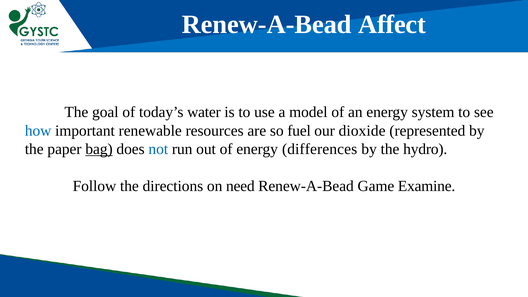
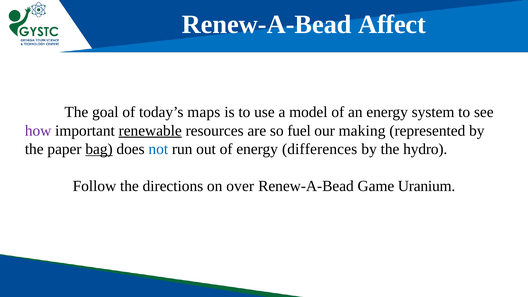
water: water -> maps
how colour: blue -> purple
renewable underline: none -> present
dioxide: dioxide -> making
need: need -> over
Examine: Examine -> Uranium
